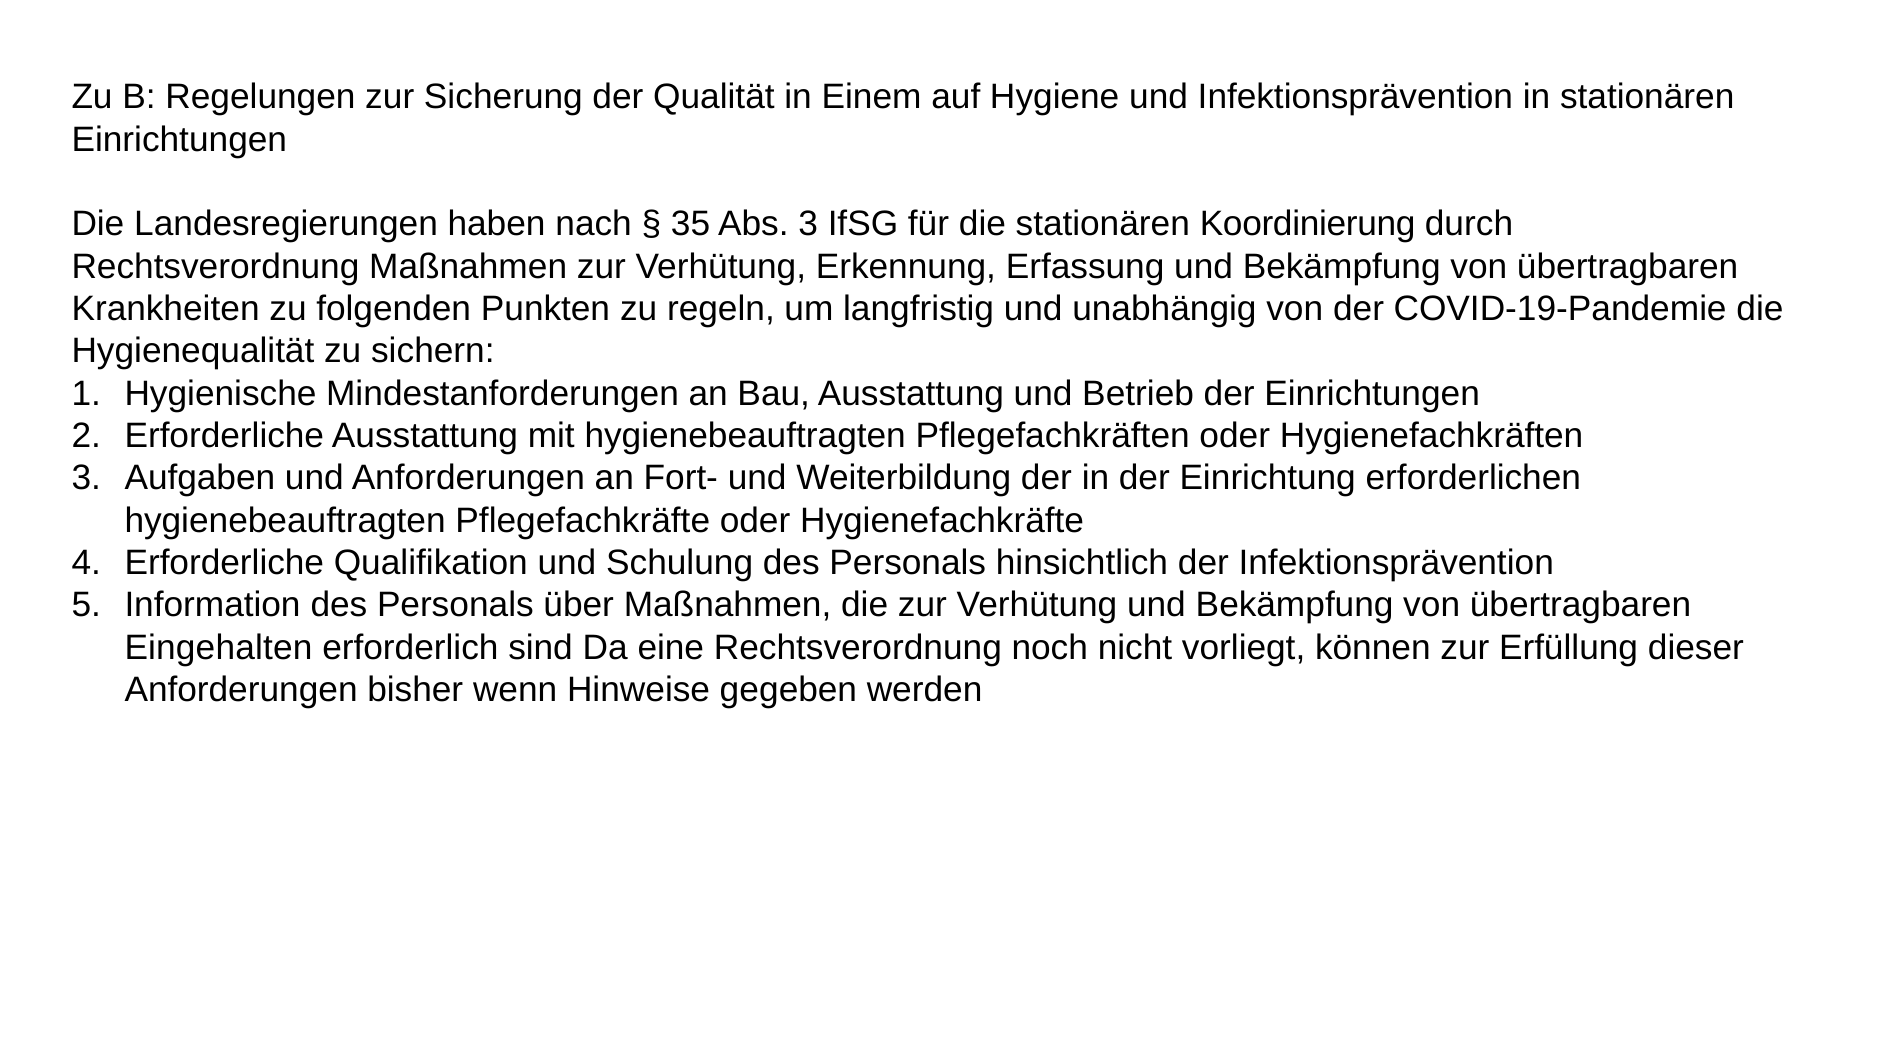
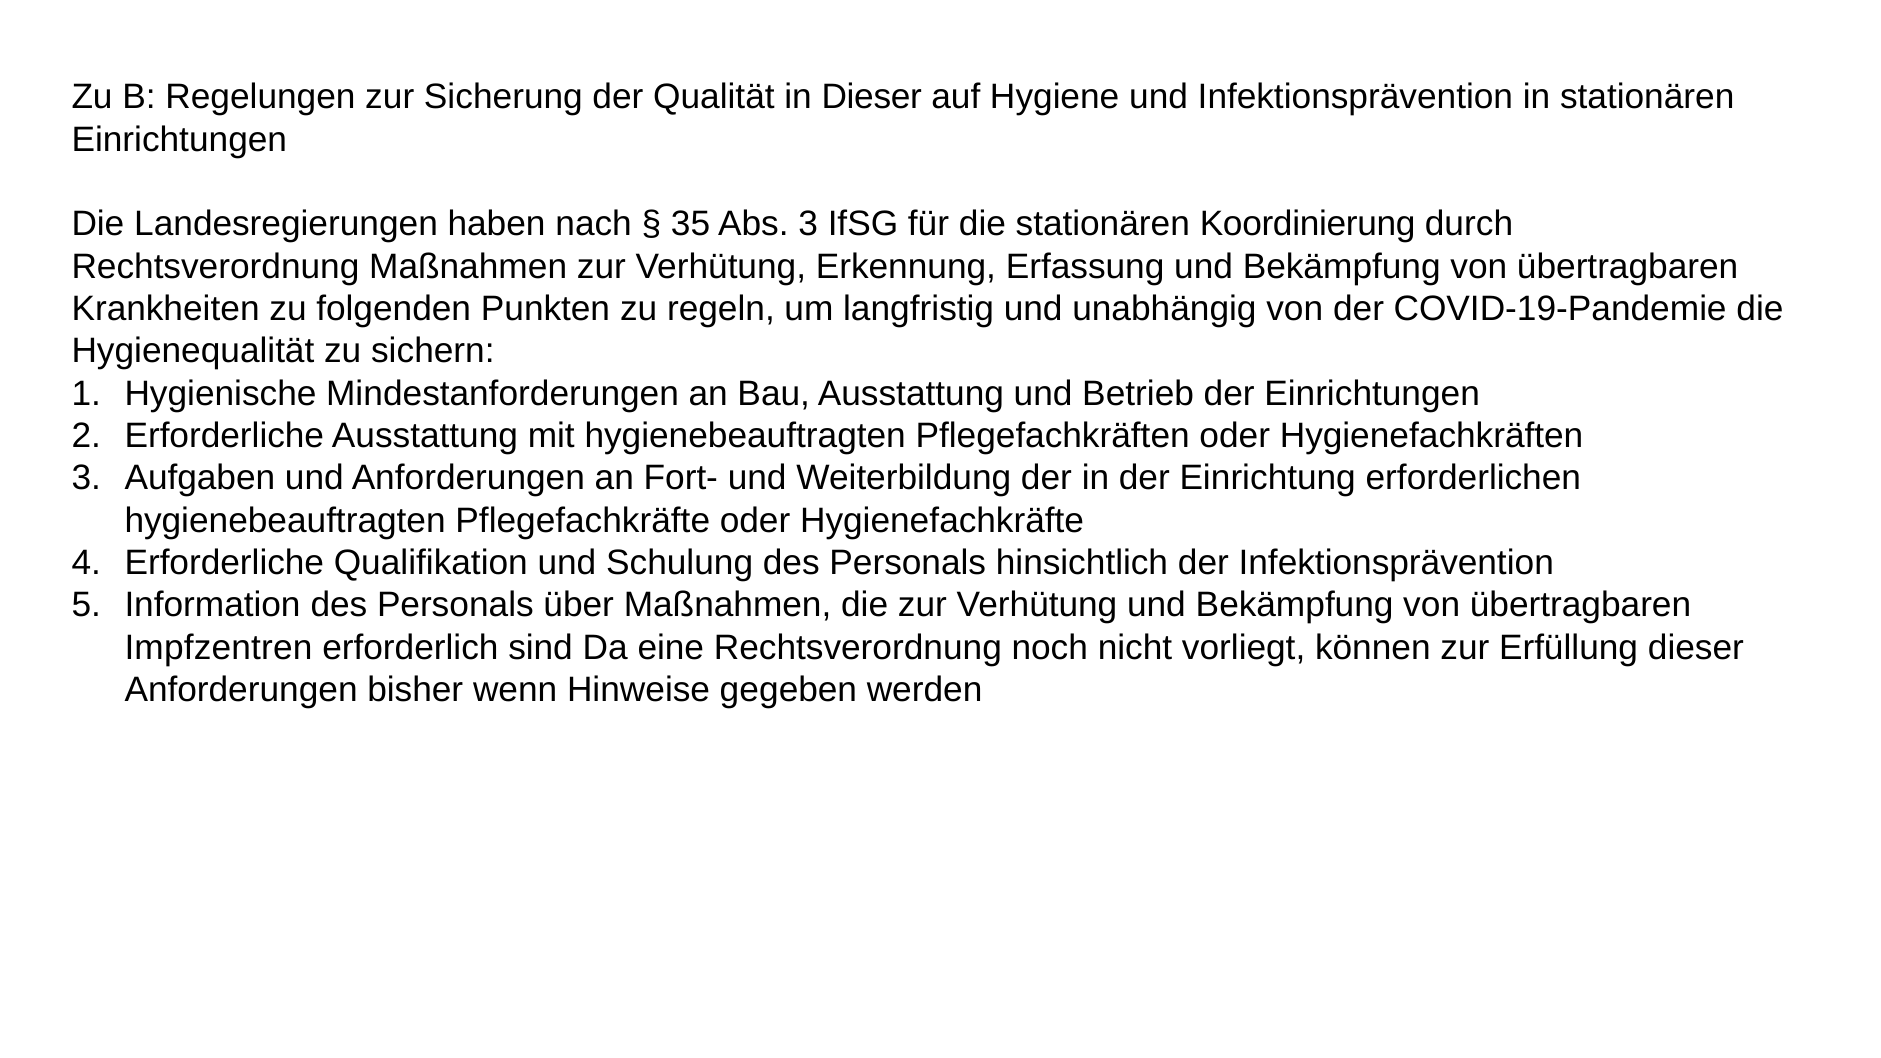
in Einem: Einem -> Dieser
Eingehalten: Eingehalten -> Impfzentren
